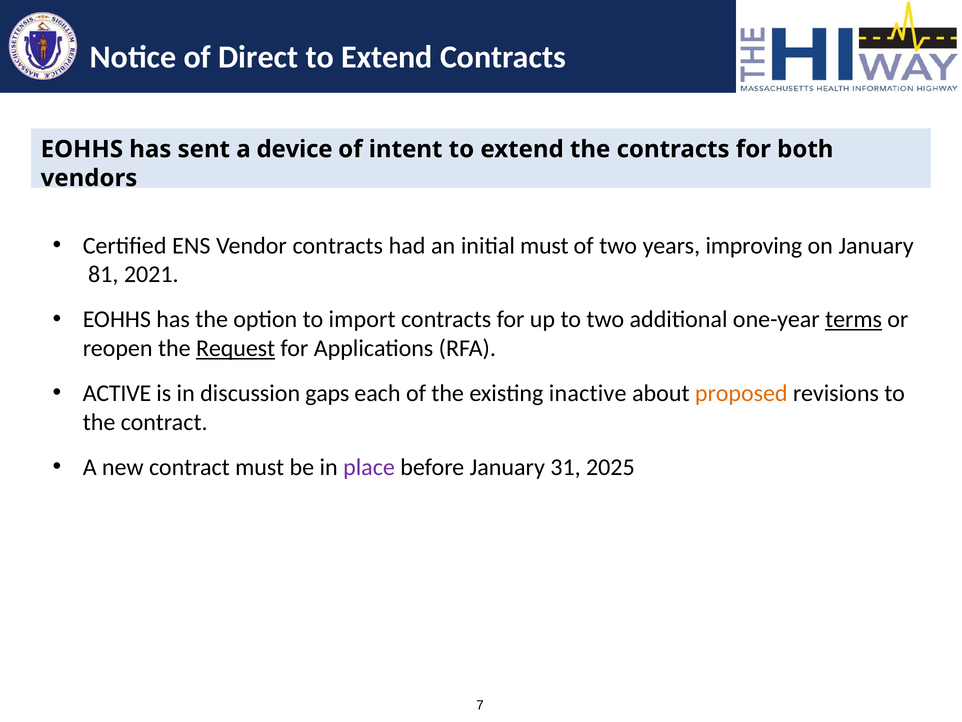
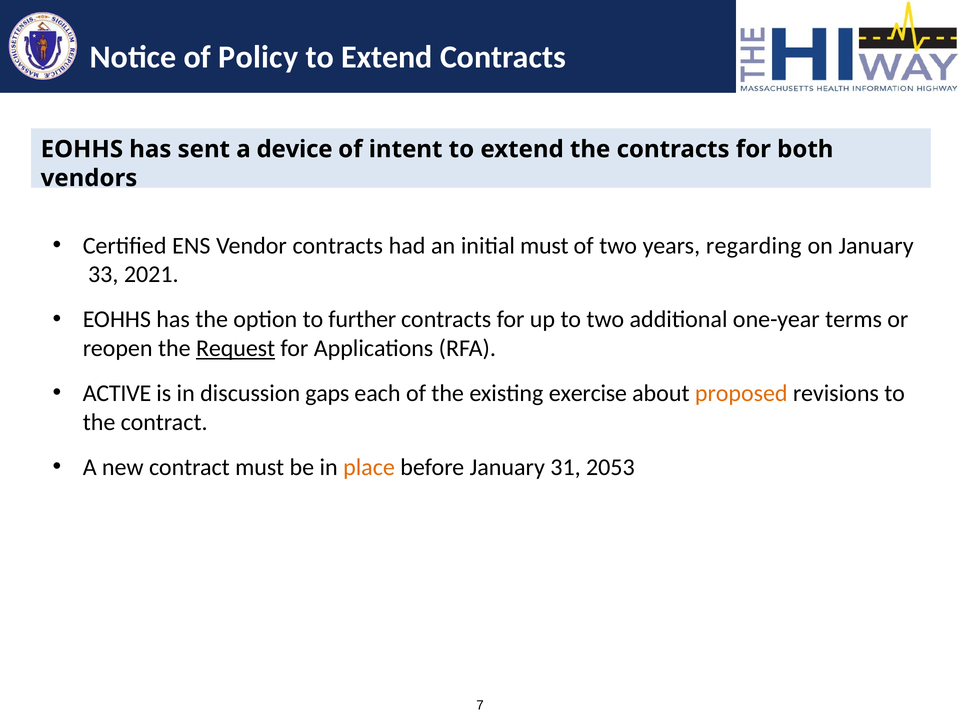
Direct: Direct -> Policy
improving: improving -> regarding
81: 81 -> 33
import: import -> further
terms underline: present -> none
inactive: inactive -> exercise
place colour: purple -> orange
2025: 2025 -> 2053
